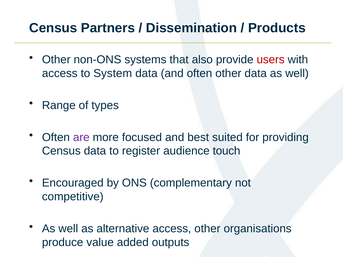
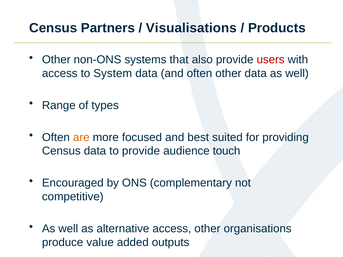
Dissemination: Dissemination -> Visualisations
are colour: purple -> orange
to register: register -> provide
